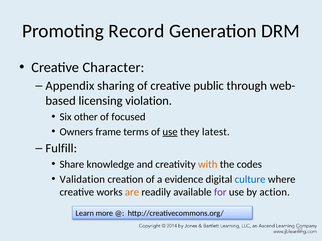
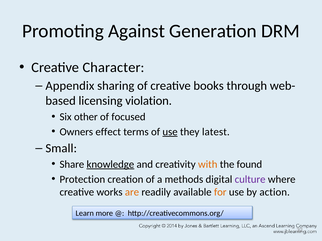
Record: Record -> Against
public: public -> books
frame: frame -> effect
Fulfill: Fulfill -> Small
knowledge underline: none -> present
codes: codes -> found
Validation: Validation -> Protection
evidence: evidence -> methods
culture colour: blue -> purple
for colour: purple -> orange
